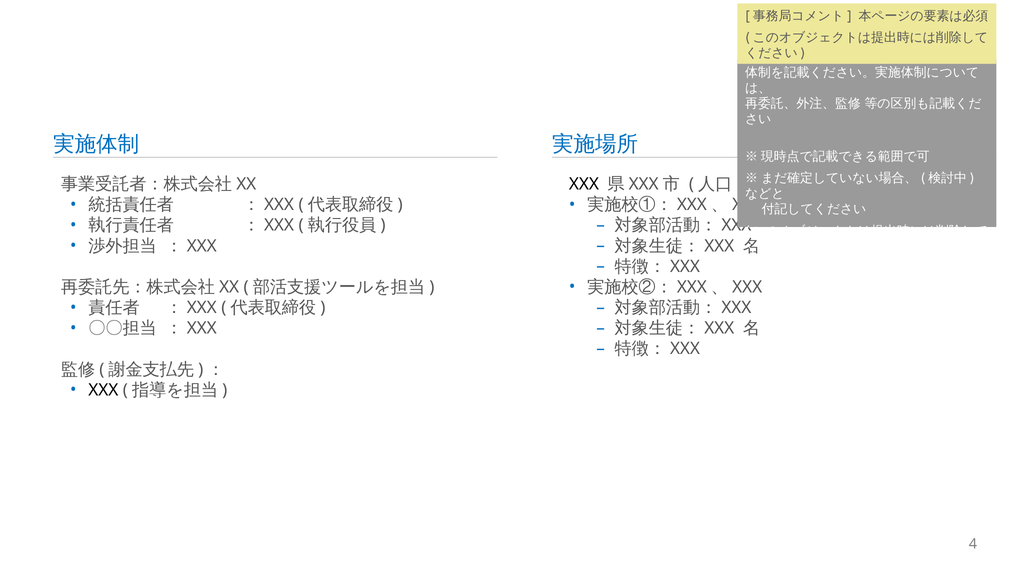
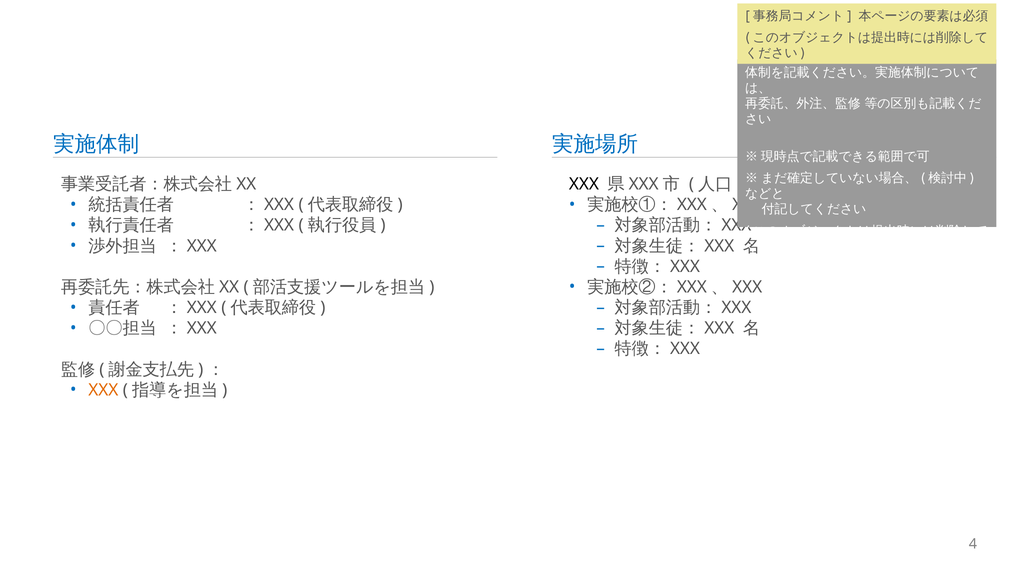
XXX at (103, 390) colour: black -> orange
